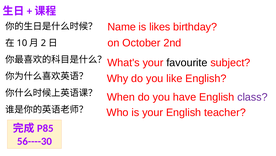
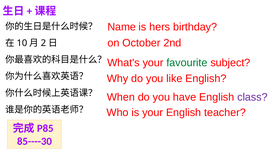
likes: likes -> hers
favourite colour: black -> green
56----30: 56----30 -> 85----30
